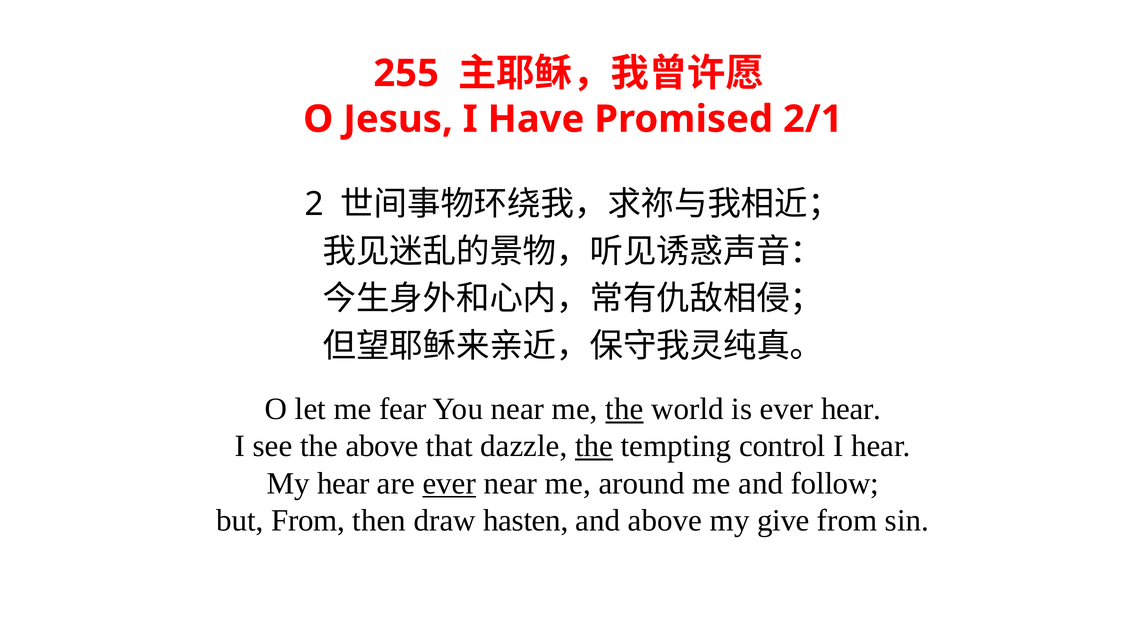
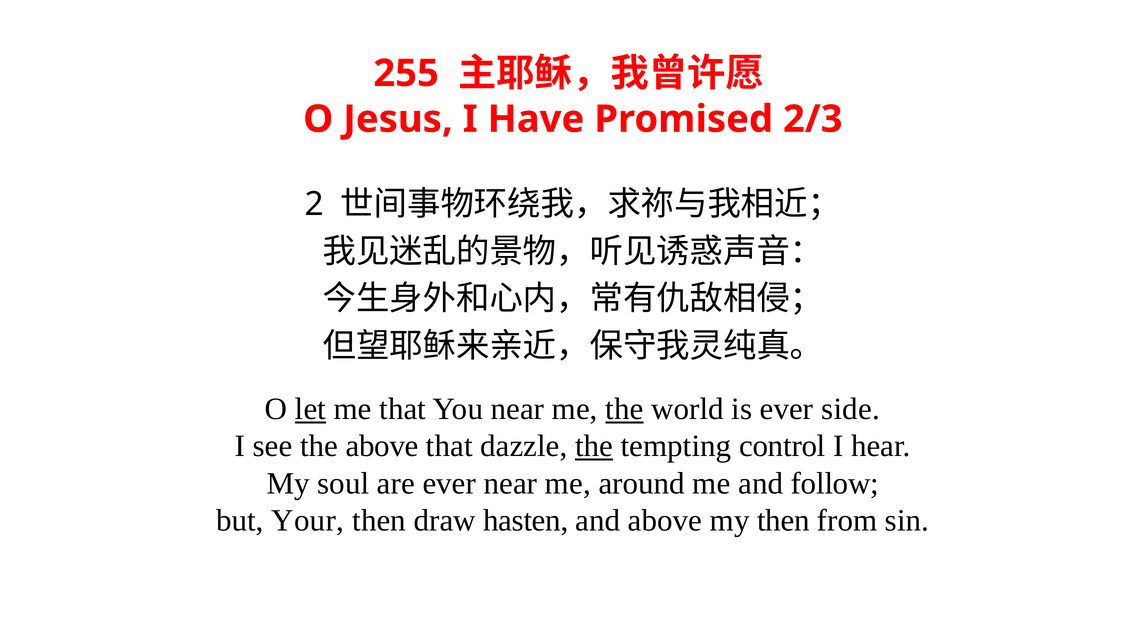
2/1: 2/1 -> 2/3
let underline: none -> present
me fear: fear -> that
ever hear: hear -> side
My hear: hear -> soul
ever at (449, 484) underline: present -> none
but From: From -> Your
my give: give -> then
